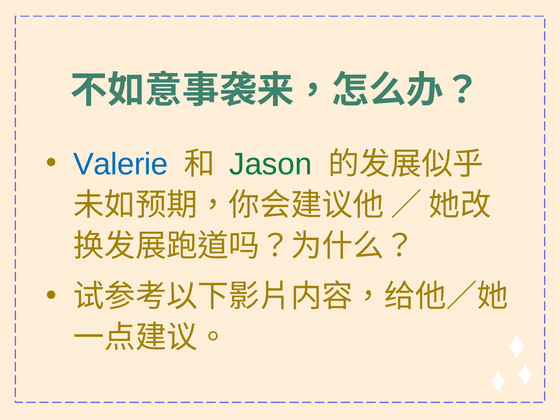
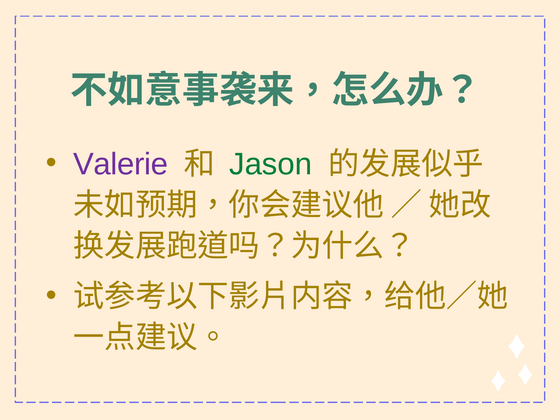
Valerie colour: blue -> purple
